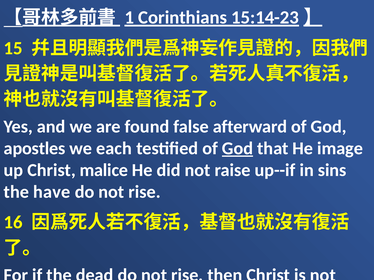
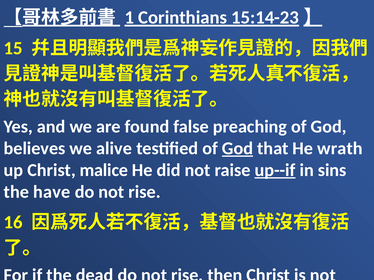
afterward: afterward -> preaching
apostles: apostles -> believes
each: each -> alive
image: image -> wrath
up--if underline: none -> present
